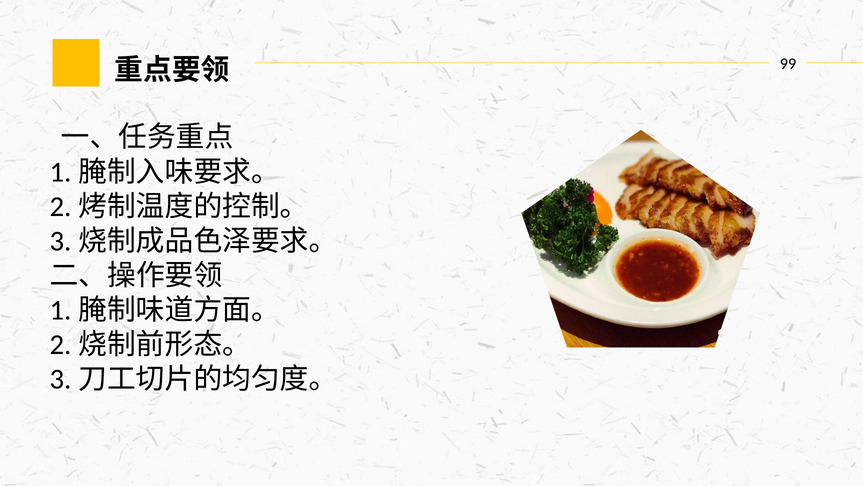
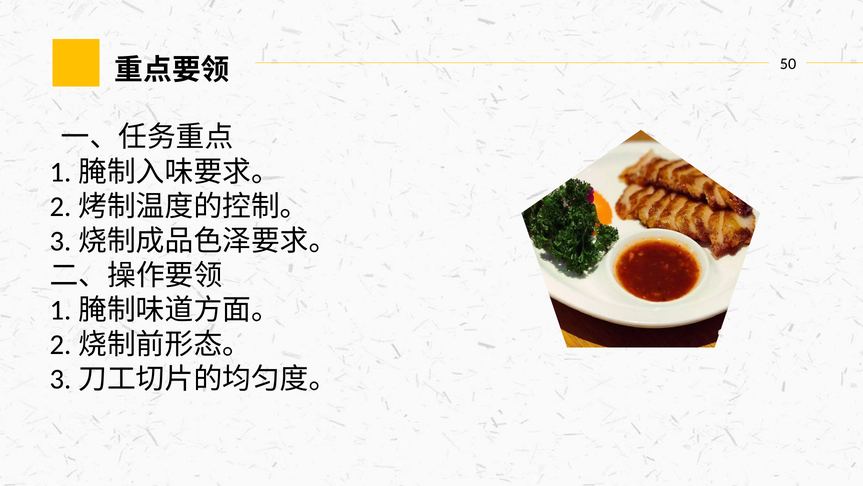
99: 99 -> 50
